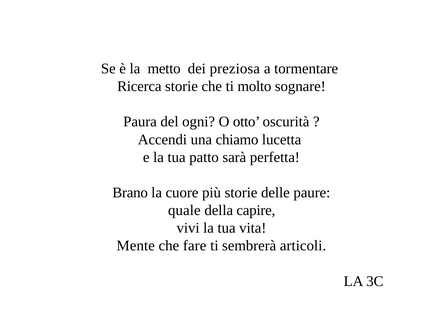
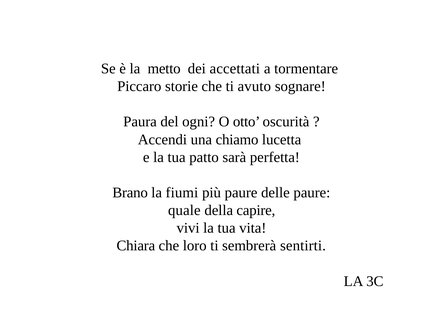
preziosa: preziosa -> accettati
Ricerca: Ricerca -> Piccaro
molto: molto -> avuto
cuore: cuore -> fiumi
più storie: storie -> paure
Mente: Mente -> Chiara
fare: fare -> loro
articoli: articoli -> sentirti
